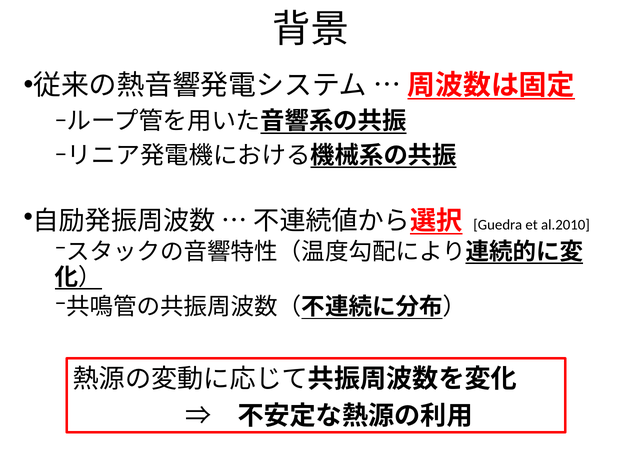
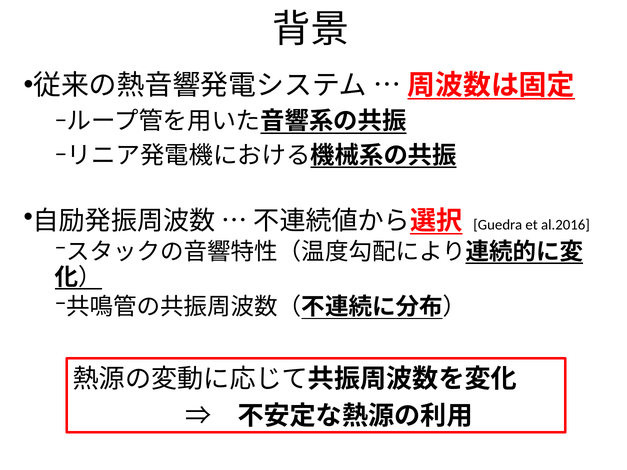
al.2010: al.2010 -> al.2016
